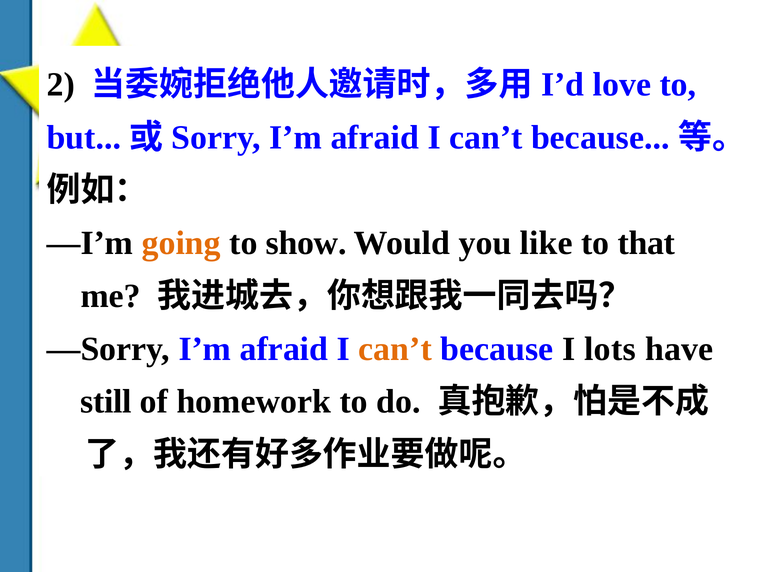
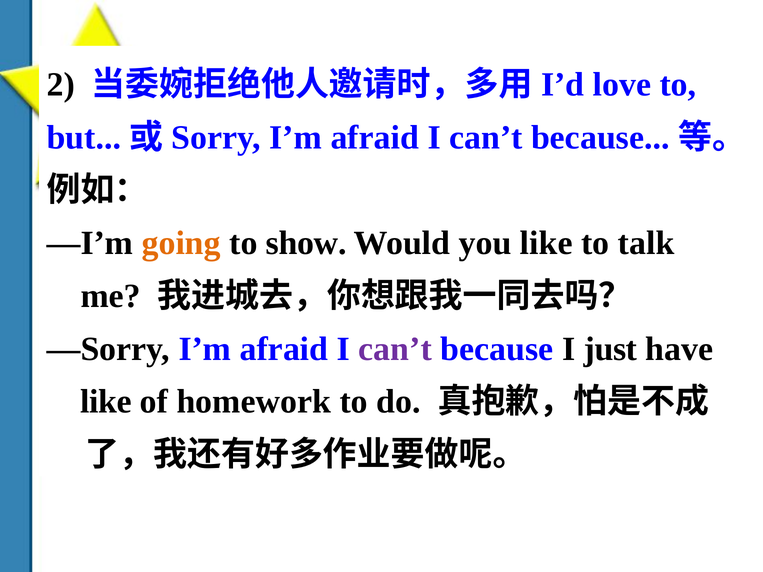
that: that -> talk
can’t at (395, 349) colour: orange -> purple
lots: lots -> just
still at (106, 402): still -> like
